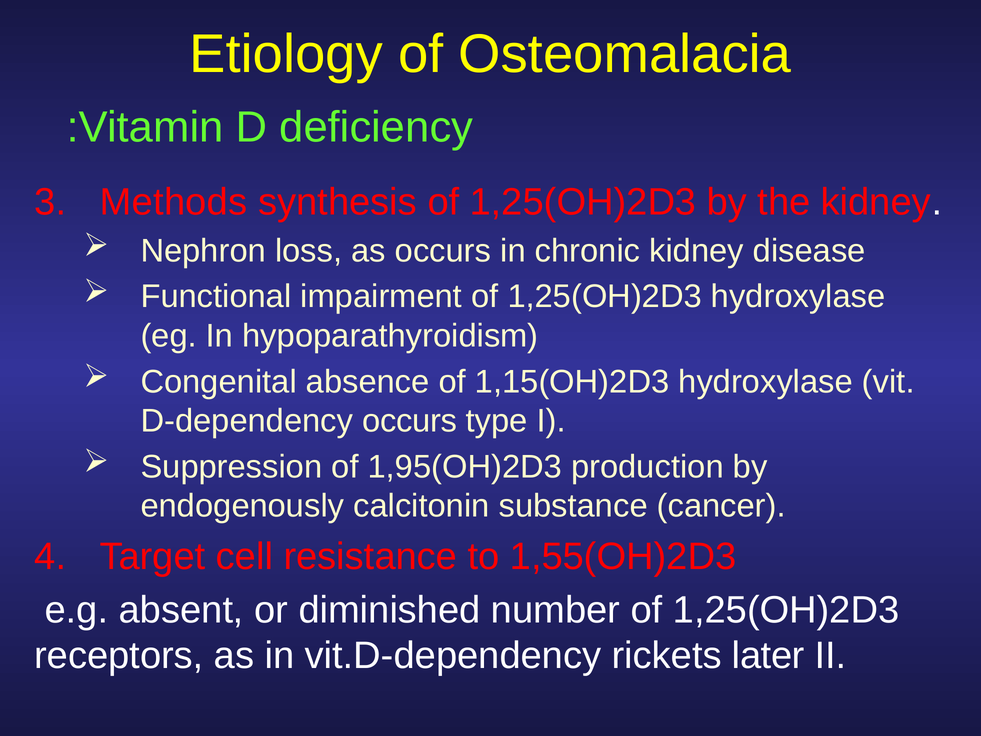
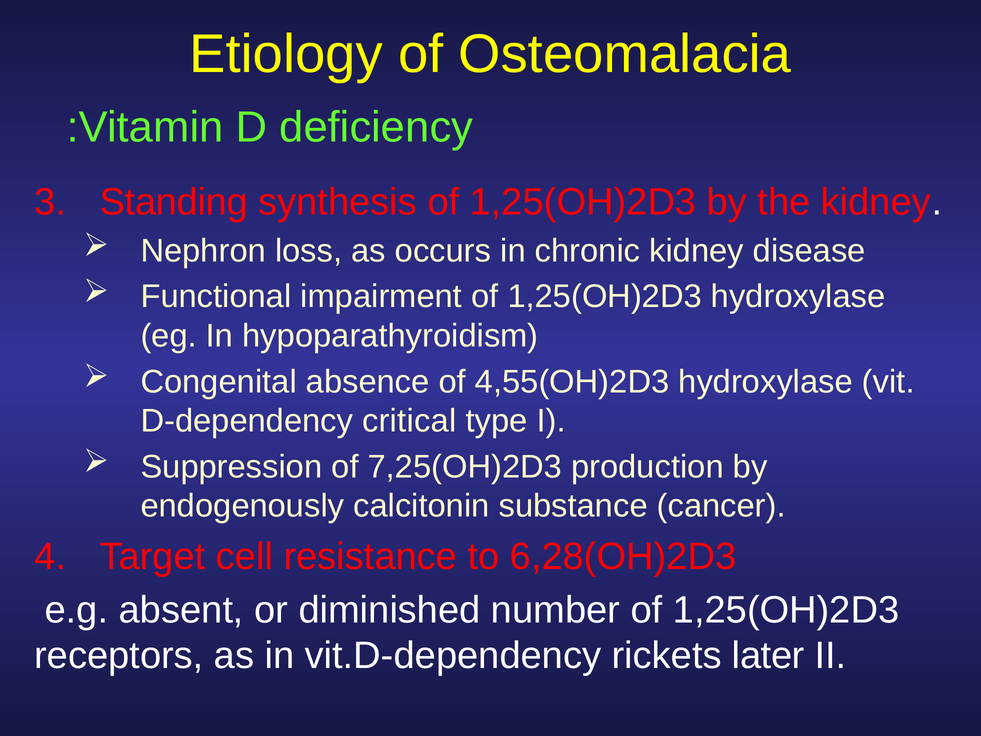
Methods: Methods -> Standing
1,15(OH)2D3: 1,15(OH)2D3 -> 4,55(OH)2D3
D-dependency occurs: occurs -> critical
1,95(OH)2D3: 1,95(OH)2D3 -> 7,25(OH)2D3
1,55(OH)2D3: 1,55(OH)2D3 -> 6,28(OH)2D3
